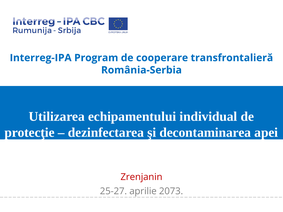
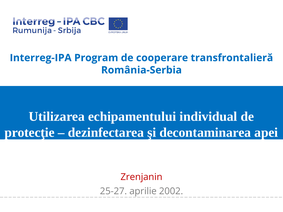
2073: 2073 -> 2002
